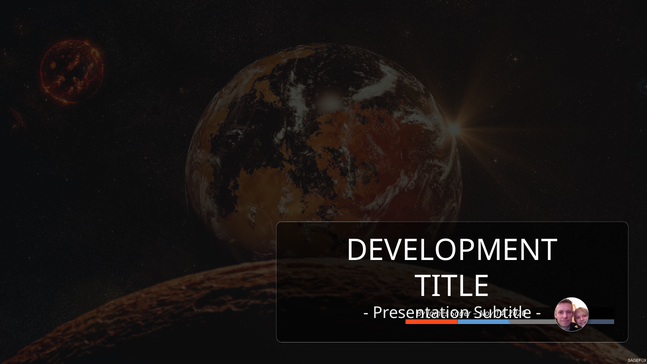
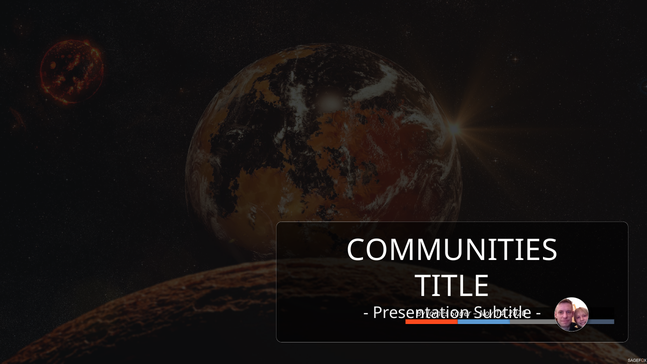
DEVELOPMENT: DEVELOPMENT -> COMMUNITIES
